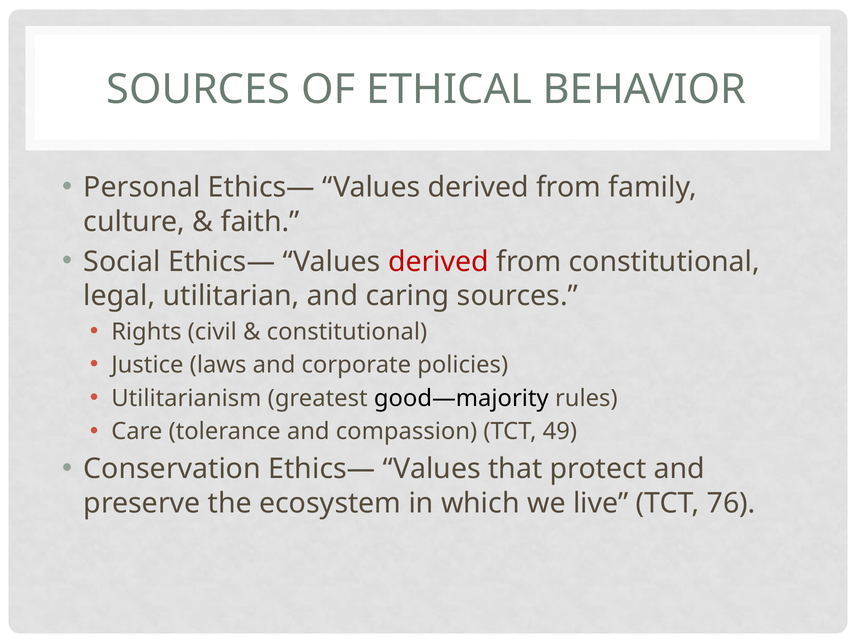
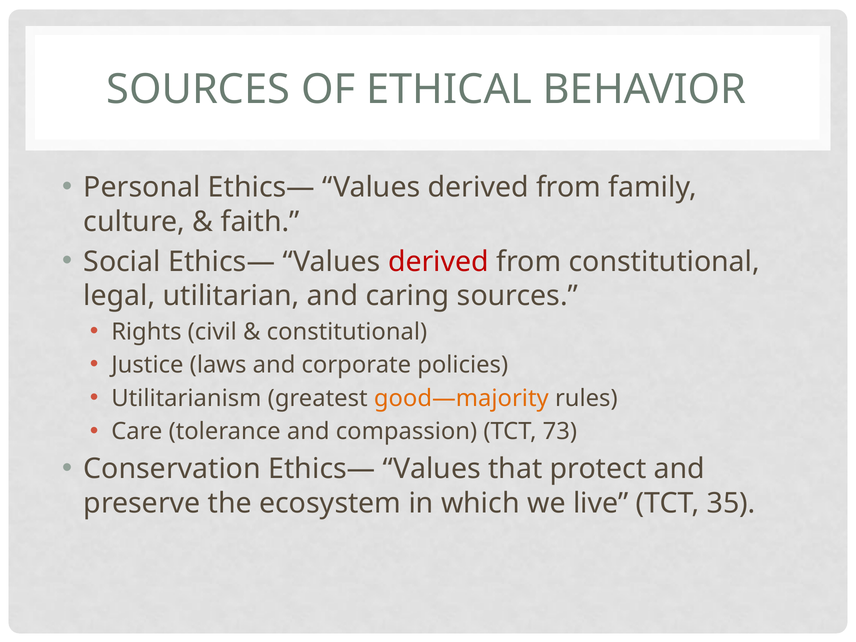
good—majority colour: black -> orange
49: 49 -> 73
76: 76 -> 35
